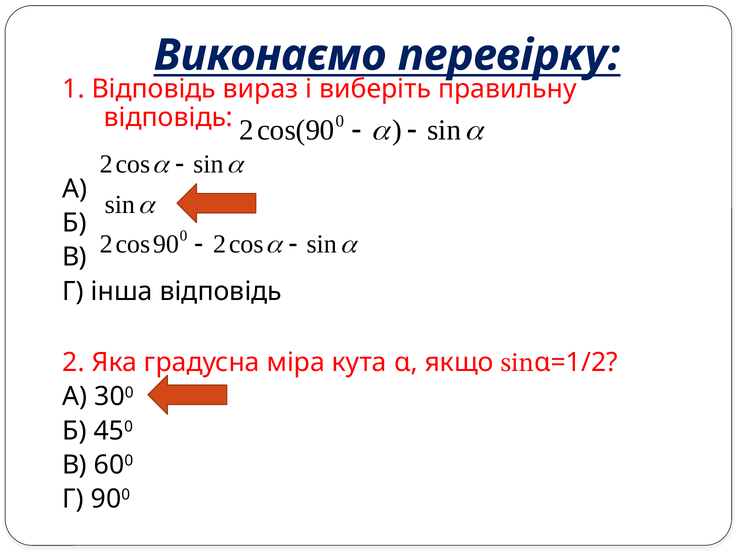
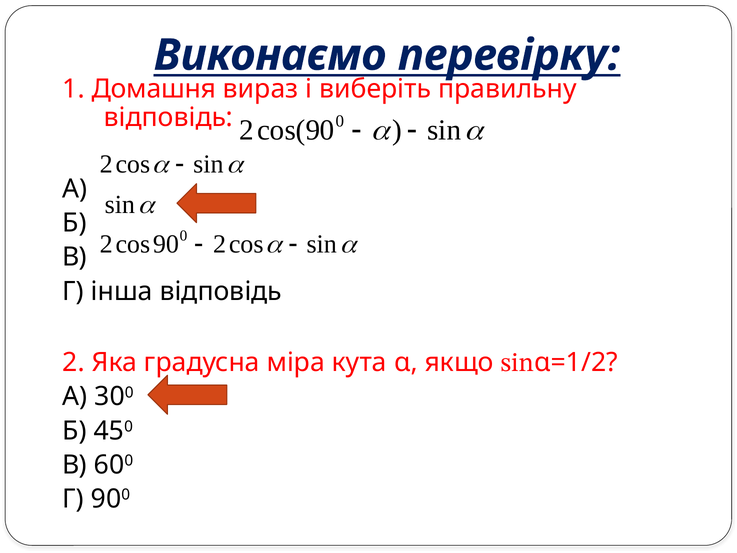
1 Відповідь: Відповідь -> Домашня
